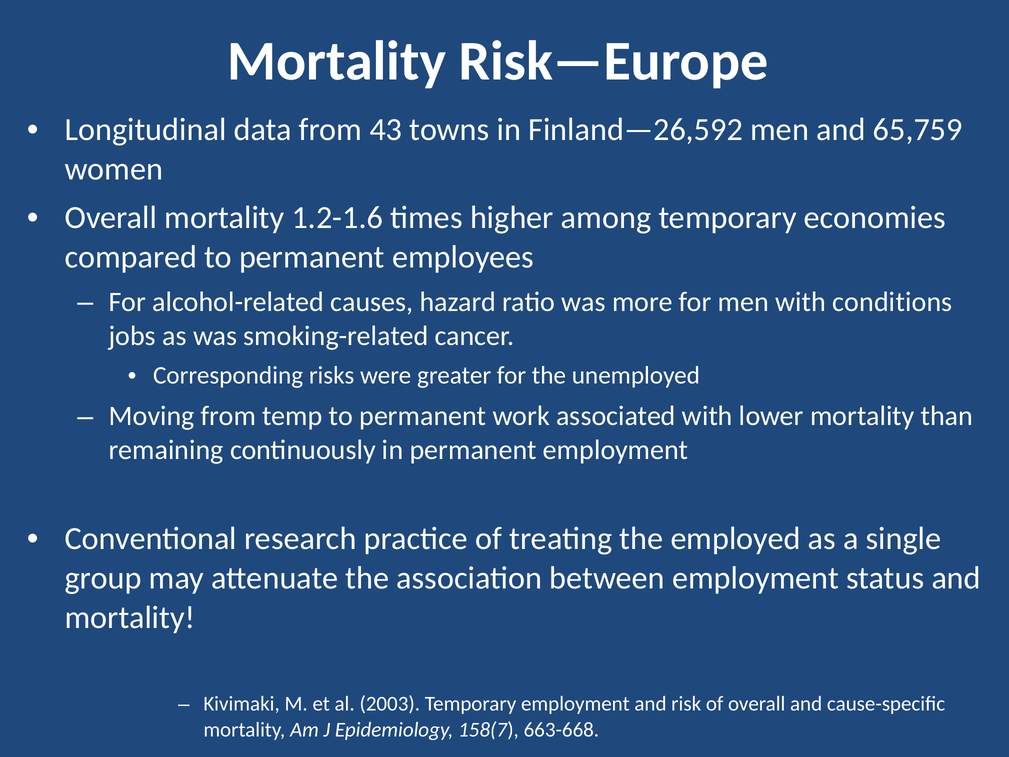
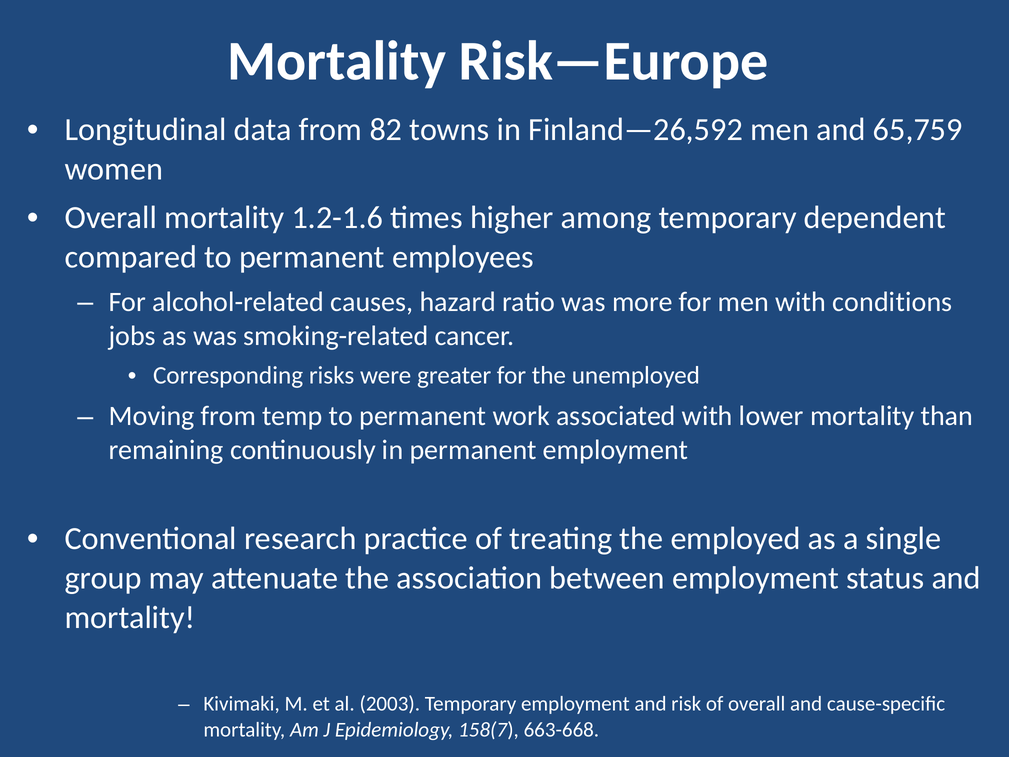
43: 43 -> 82
economies: economies -> dependent
